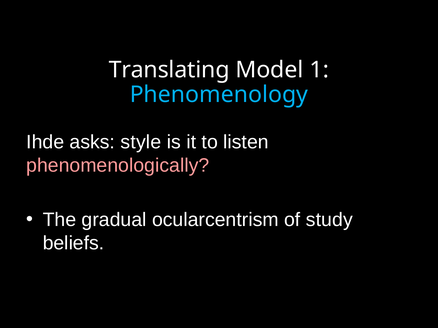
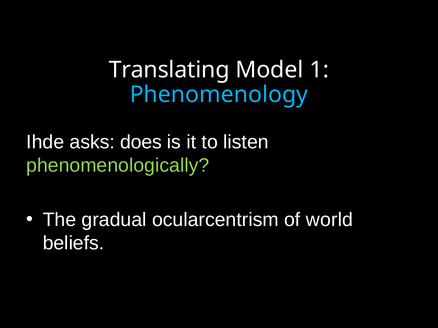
style: style -> does
phenomenologically colour: pink -> light green
study: study -> world
